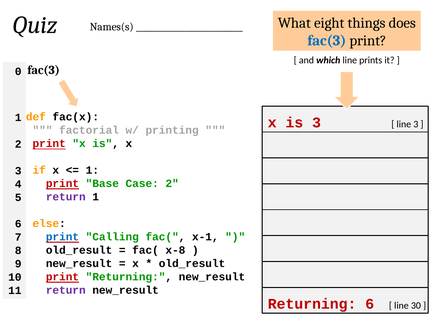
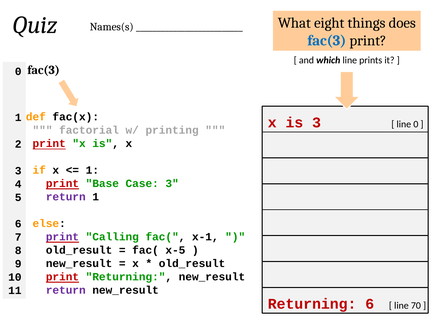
line 3: 3 -> 0
Case 2: 2 -> 3
print at (62, 236) colour: blue -> purple
x-8: x-8 -> x-5
30: 30 -> 70
